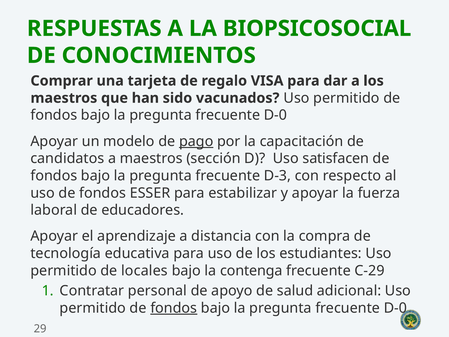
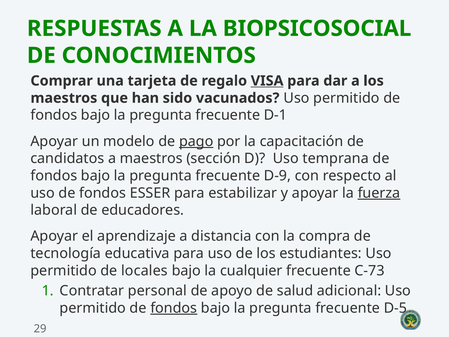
VISA underline: none -> present
D-0 at (276, 115): D-0 -> D-1
satisfacen: satisfacen -> temprana
D-3: D-3 -> D-9
fuerza underline: none -> present
contenga: contenga -> cualquier
C-29: C-29 -> C-73
D-0 at (395, 308): D-0 -> D-5
